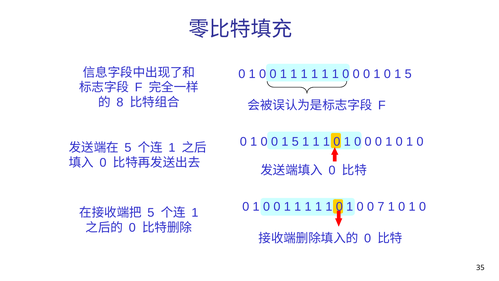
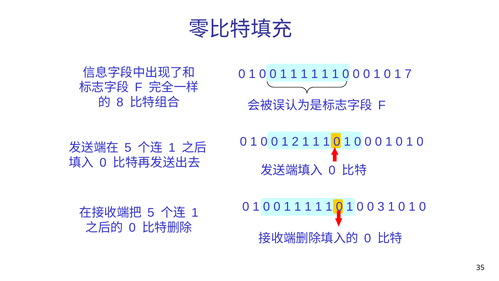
1 0 1 5: 5 -> 7
0 0 1 5: 5 -> 2
7: 7 -> 3
